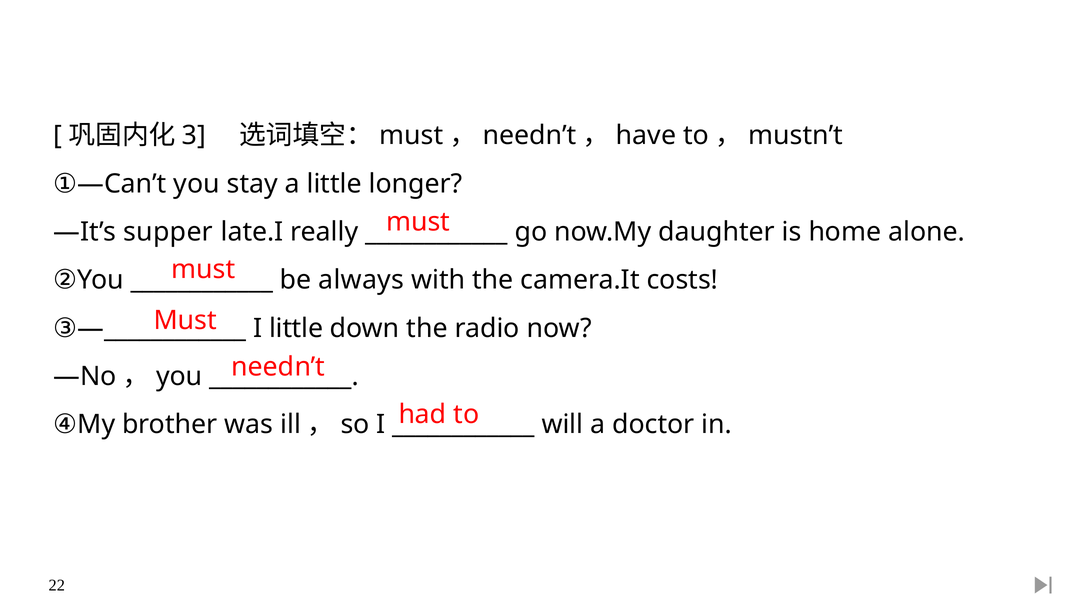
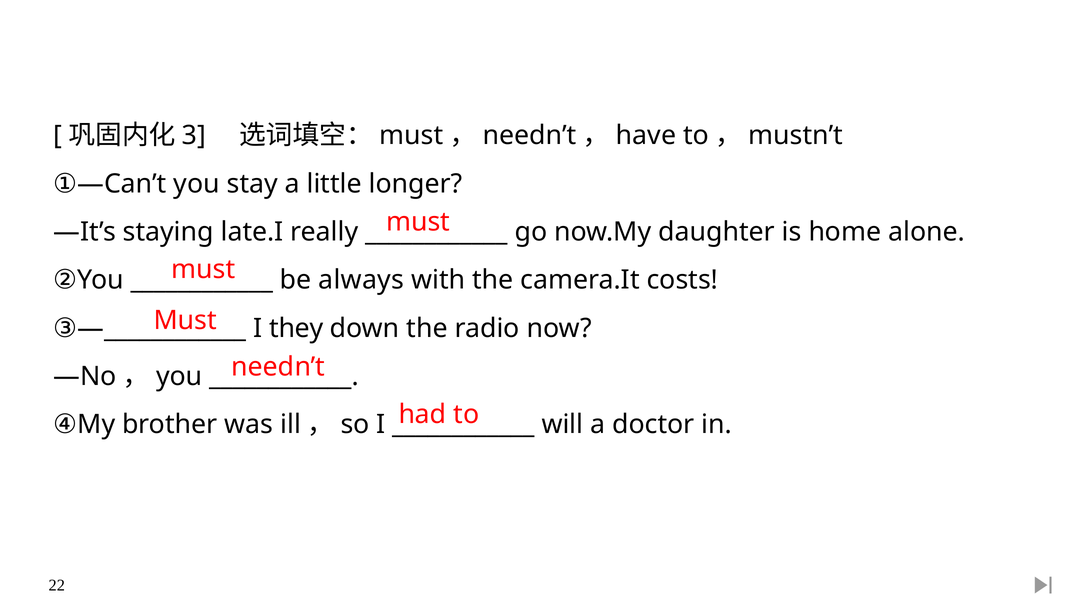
supper: supper -> staying
I little: little -> they
